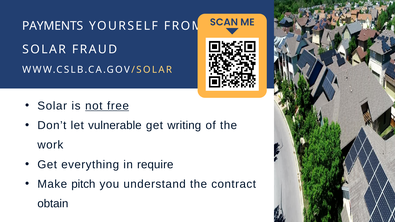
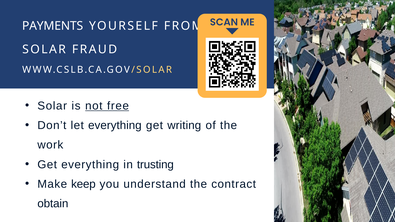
let vulnerable: vulnerable -> everything
require: require -> trusting
pitch: pitch -> keep
